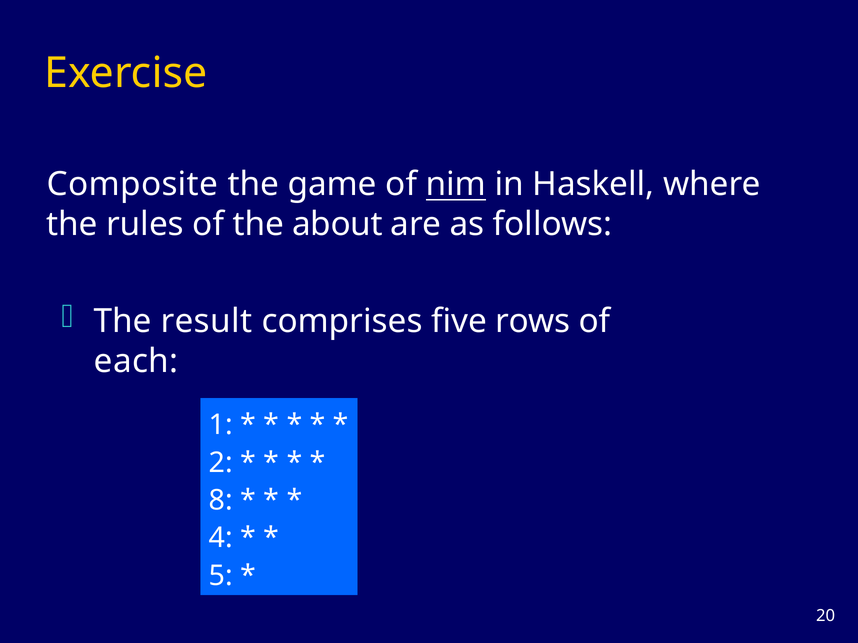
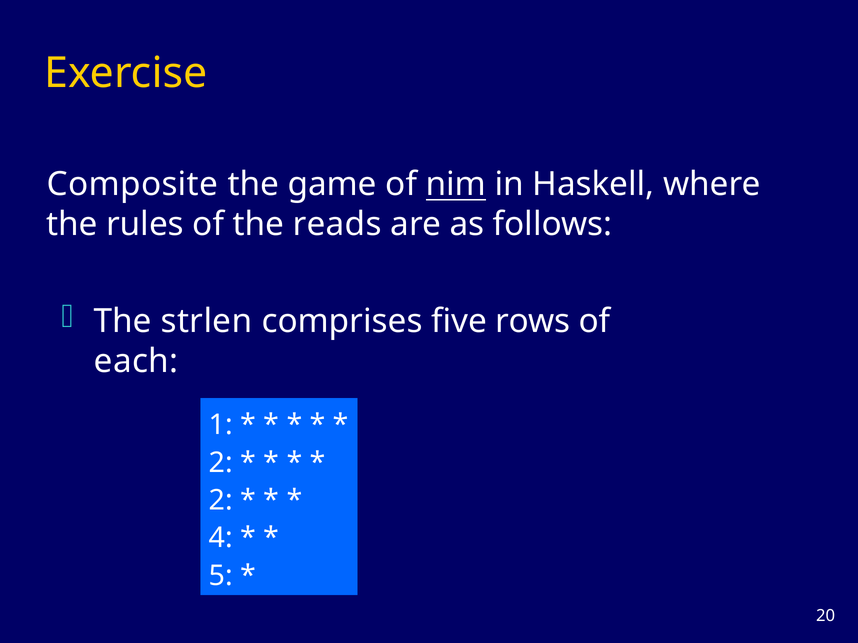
about: about -> reads
result: result -> strlen
8 at (221, 501): 8 -> 2
